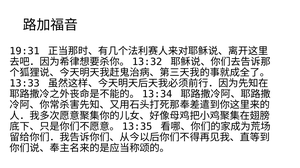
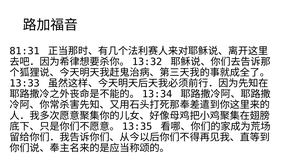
19:31: 19:31 -> 81:31
